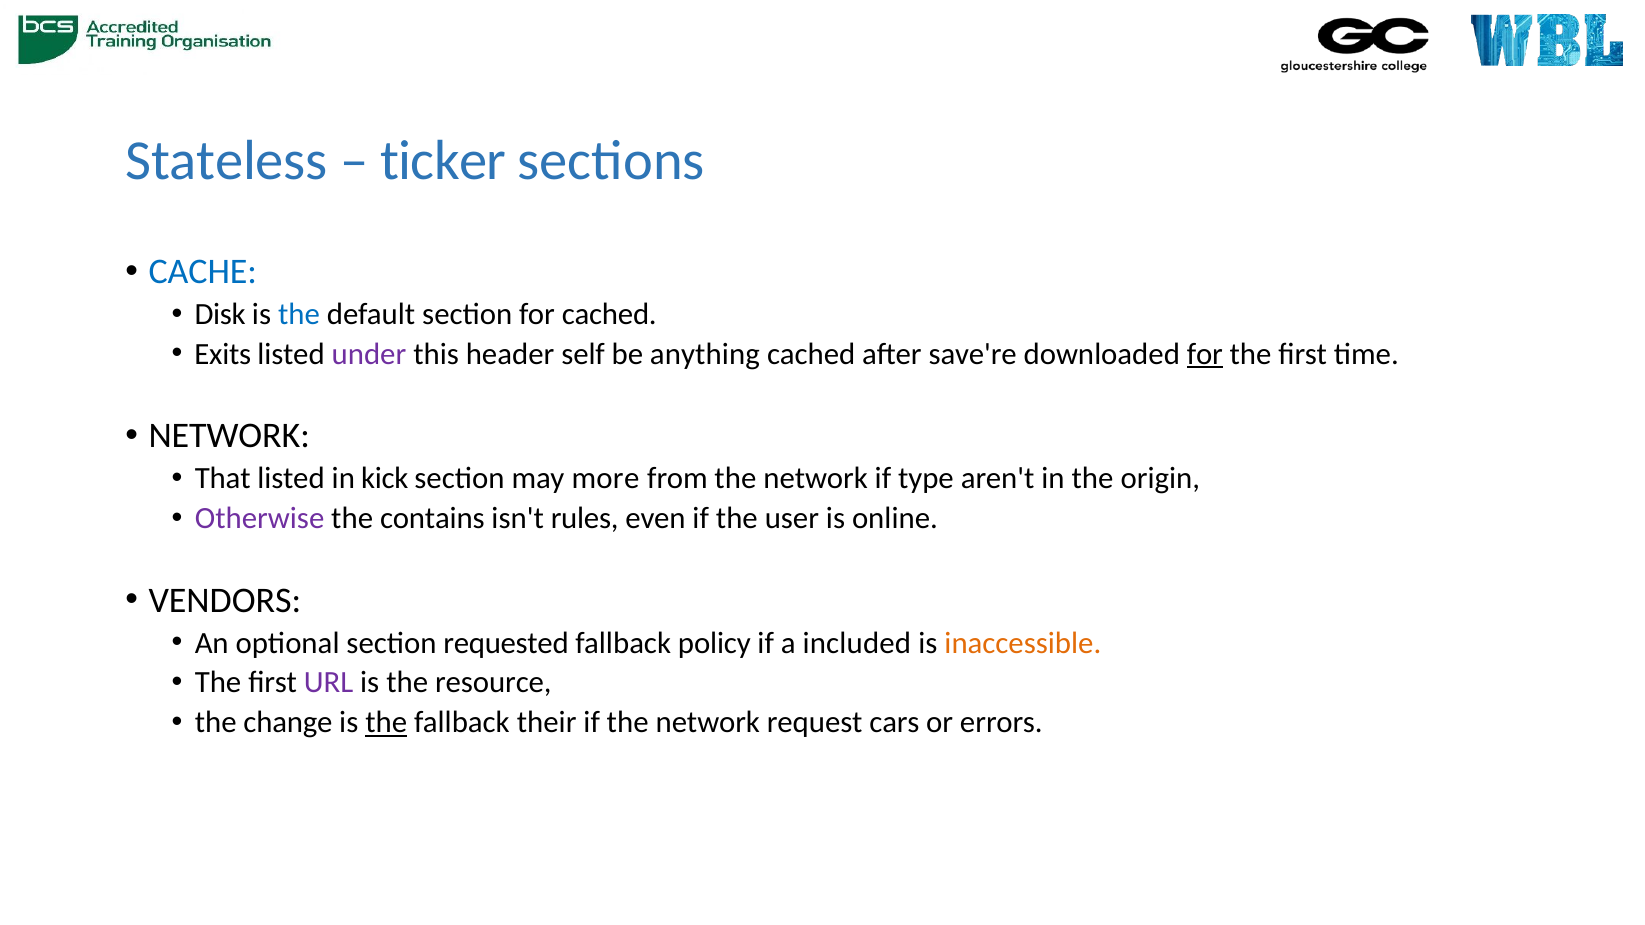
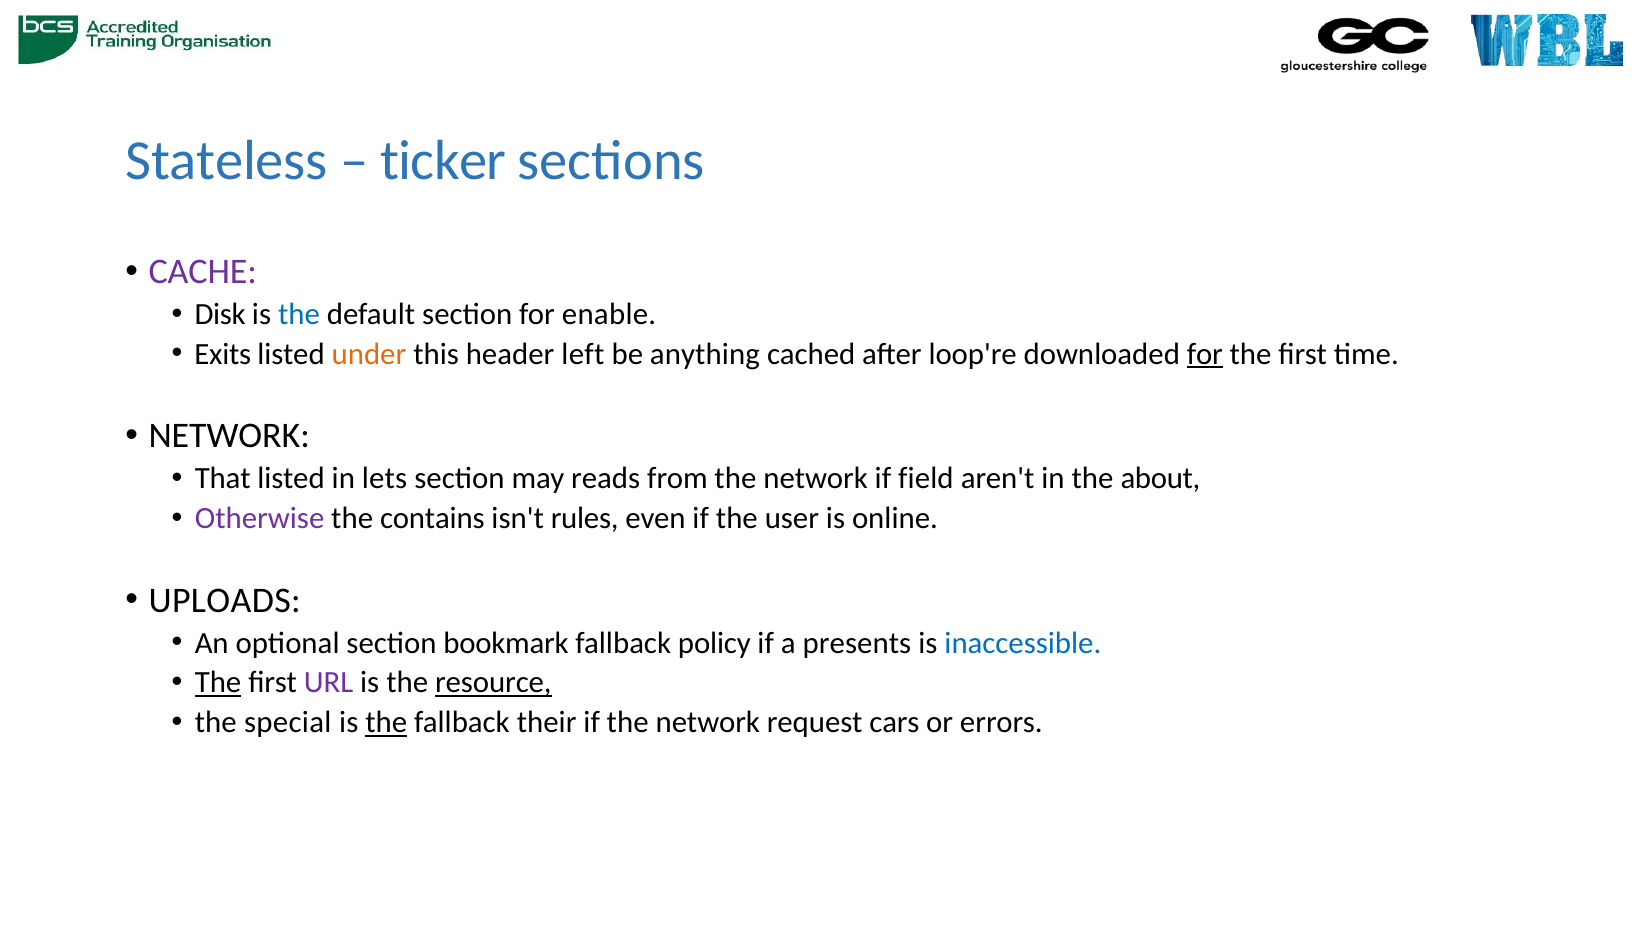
CACHE colour: blue -> purple
for cached: cached -> enable
under colour: purple -> orange
self: self -> left
save're: save're -> loop're
kick: kick -> lets
more: more -> reads
type: type -> field
origin: origin -> about
VENDORS: VENDORS -> UPLOADS
requested: requested -> bookmark
included: included -> presents
inaccessible colour: orange -> blue
The at (218, 683) underline: none -> present
resource underline: none -> present
change: change -> special
